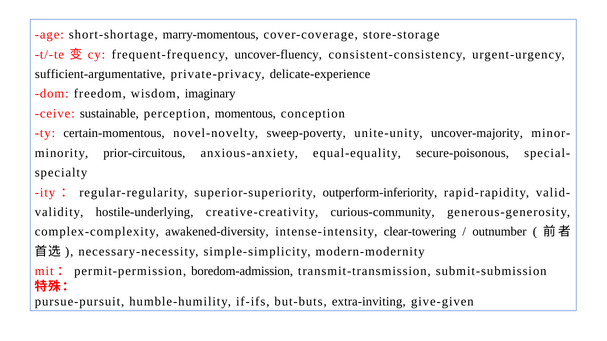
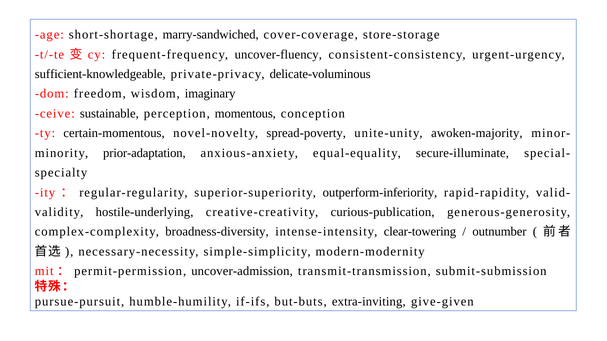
marry-momentous: marry-momentous -> marry-sandwiched
sufficient-argumentative: sufficient-argumentative -> sufficient-knowledgeable
delicate-experience: delicate-experience -> delicate-voluminous
sweep-poverty: sweep-poverty -> spread-poverty
uncover-majority: uncover-majority -> awoken-majority
prior-circuitous: prior-circuitous -> prior-adaptation
secure-poisonous: secure-poisonous -> secure-illuminate
curious-community: curious-community -> curious-publication
awakened-diversity: awakened-diversity -> broadness-diversity
boredom-admission: boredom-admission -> uncover-admission
